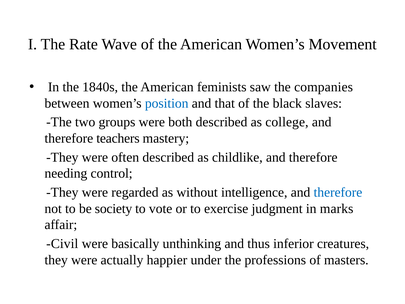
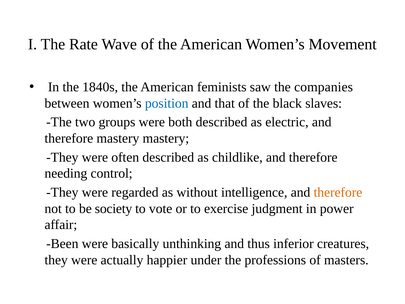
college: college -> electric
therefore teachers: teachers -> mastery
therefore at (338, 192) colour: blue -> orange
marks: marks -> power
Civil: Civil -> Been
